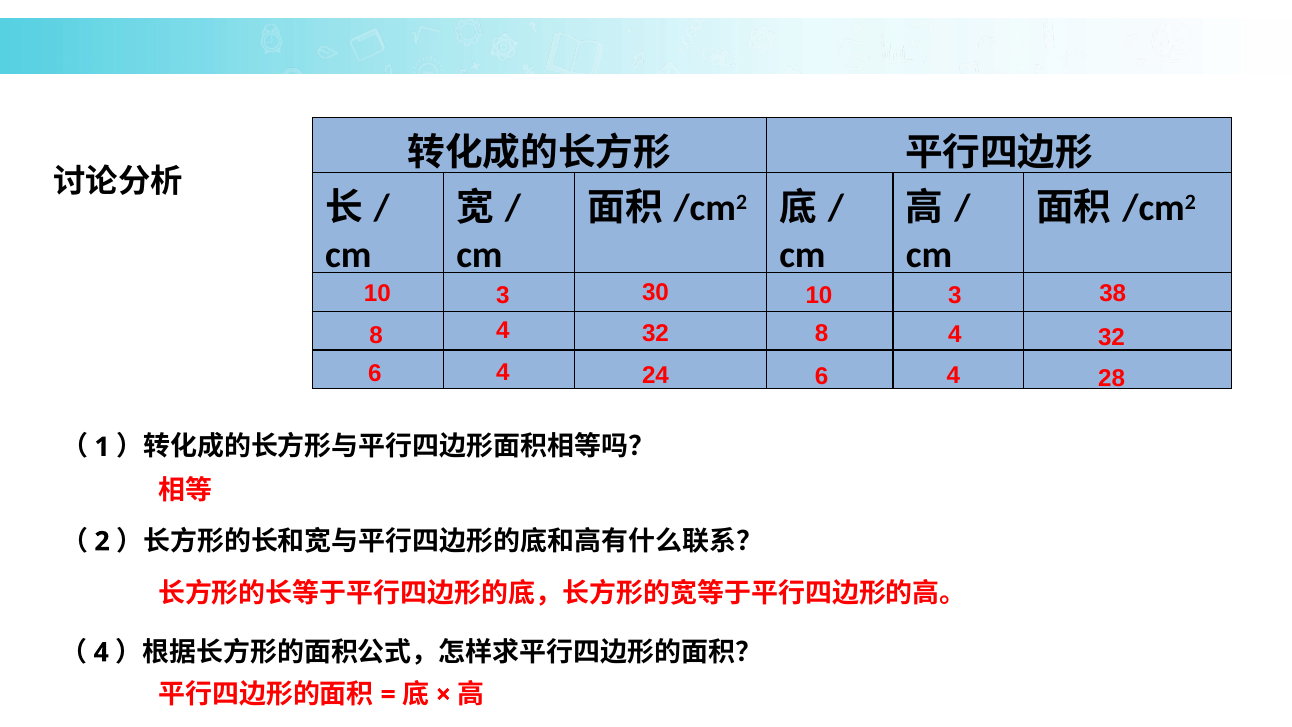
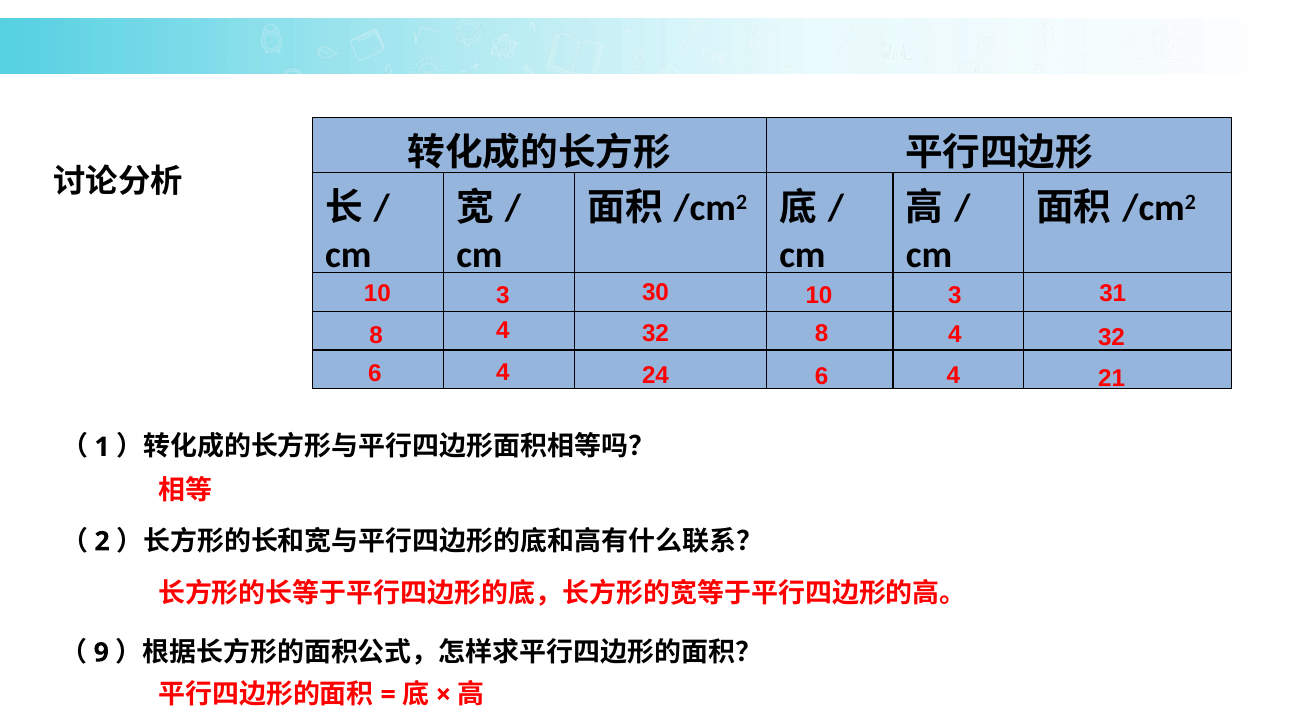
38: 38 -> 31
28: 28 -> 21
4 at (101, 652): 4 -> 9
